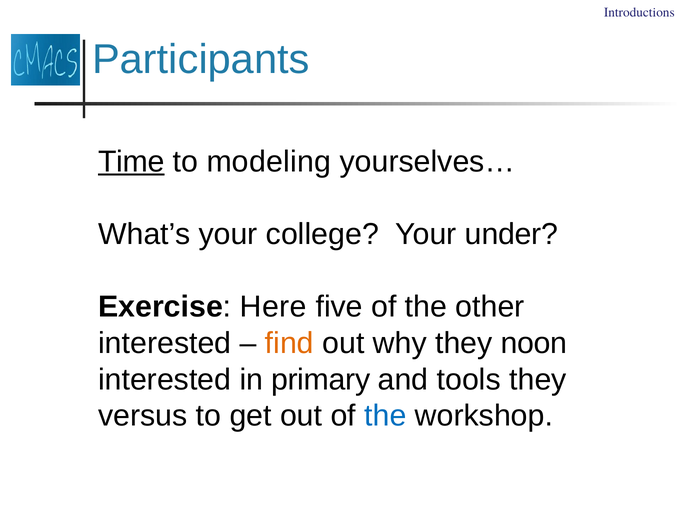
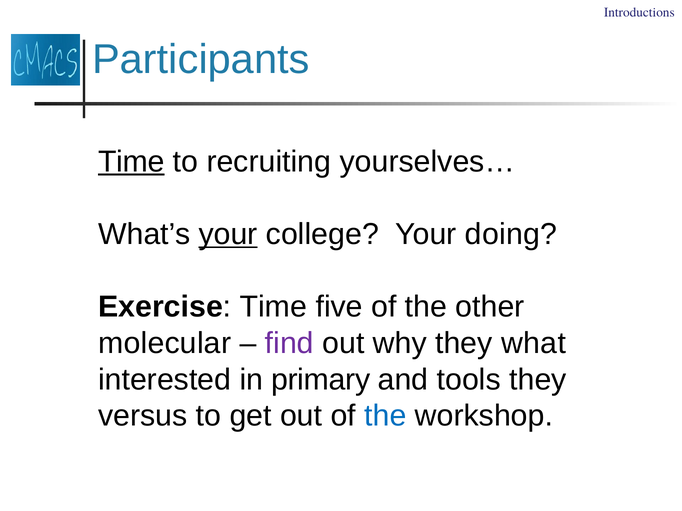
modeling: modeling -> recruiting
your at (228, 234) underline: none -> present
under: under -> doing
Exercise Here: Here -> Time
interested at (165, 344): interested -> molecular
find colour: orange -> purple
noon: noon -> what
